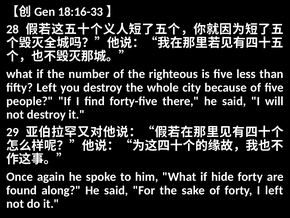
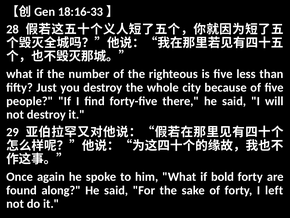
fifty Left: Left -> Just
hide: hide -> bold
